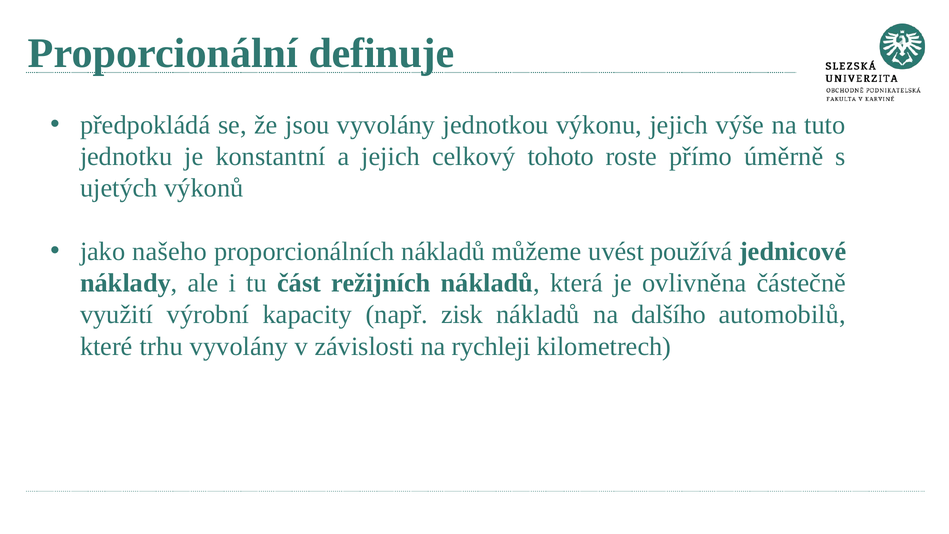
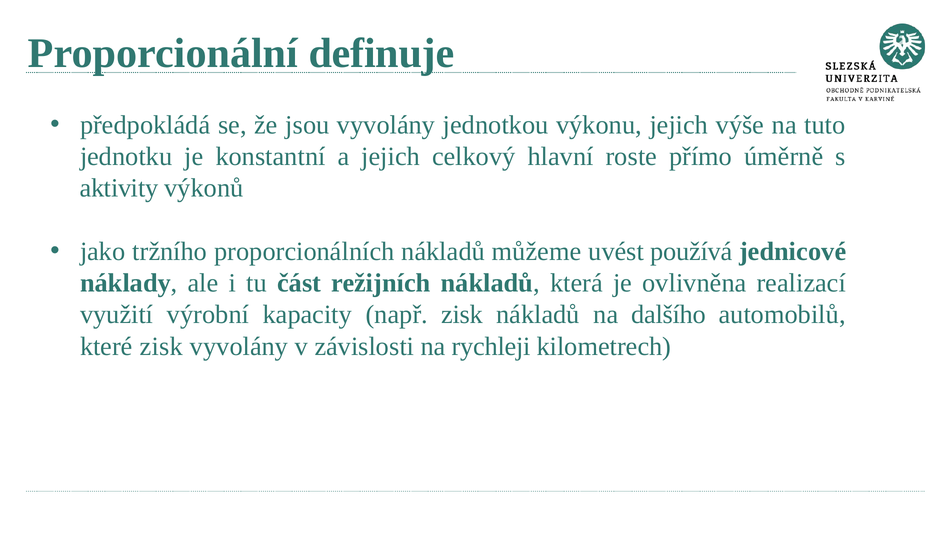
tohoto: tohoto -> hlavní
ujetých: ujetých -> aktivity
našeho: našeho -> tržního
částečně: částečně -> realizací
které trhu: trhu -> zisk
